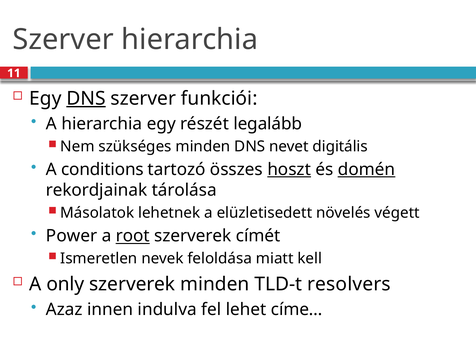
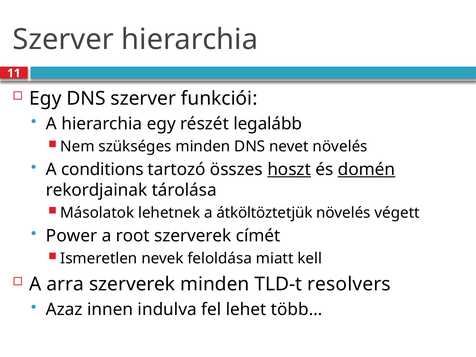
DNS at (86, 98) underline: present -> none
nevet digitális: digitális -> növelés
elüzletisedett: elüzletisedett -> átköltöztetjük
root underline: present -> none
only: only -> arra
címe…: címe… -> több…
